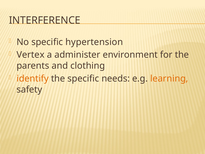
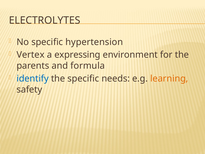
INTERFERENCE: INTERFERENCE -> ELECTROLYTES
administer: administer -> expressing
clothing: clothing -> formula
identify colour: orange -> blue
